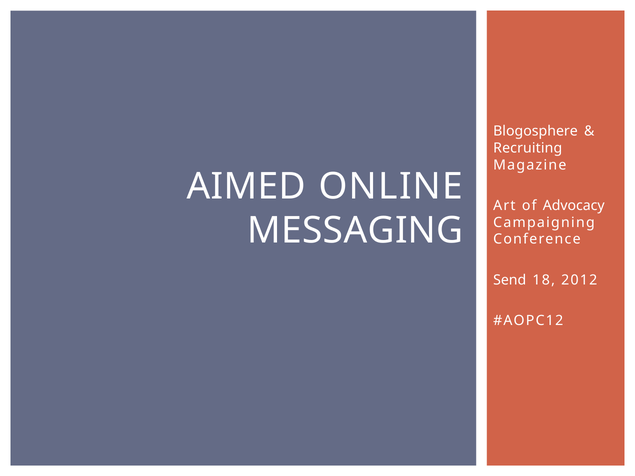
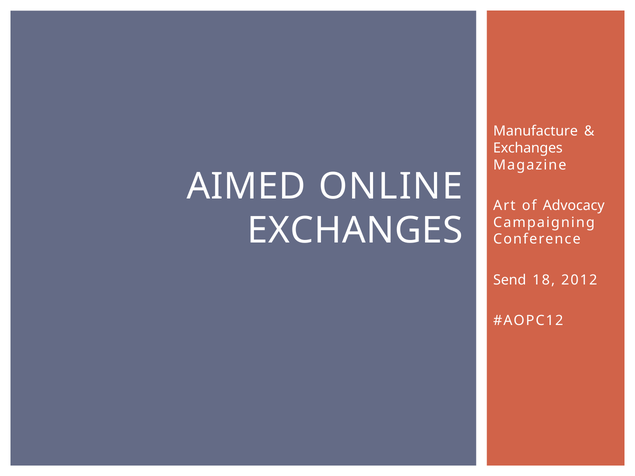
Blogosphere: Blogosphere -> Manufacture
Recruiting at (528, 148): Recruiting -> Exchanges
MESSAGING at (355, 231): MESSAGING -> EXCHANGES
